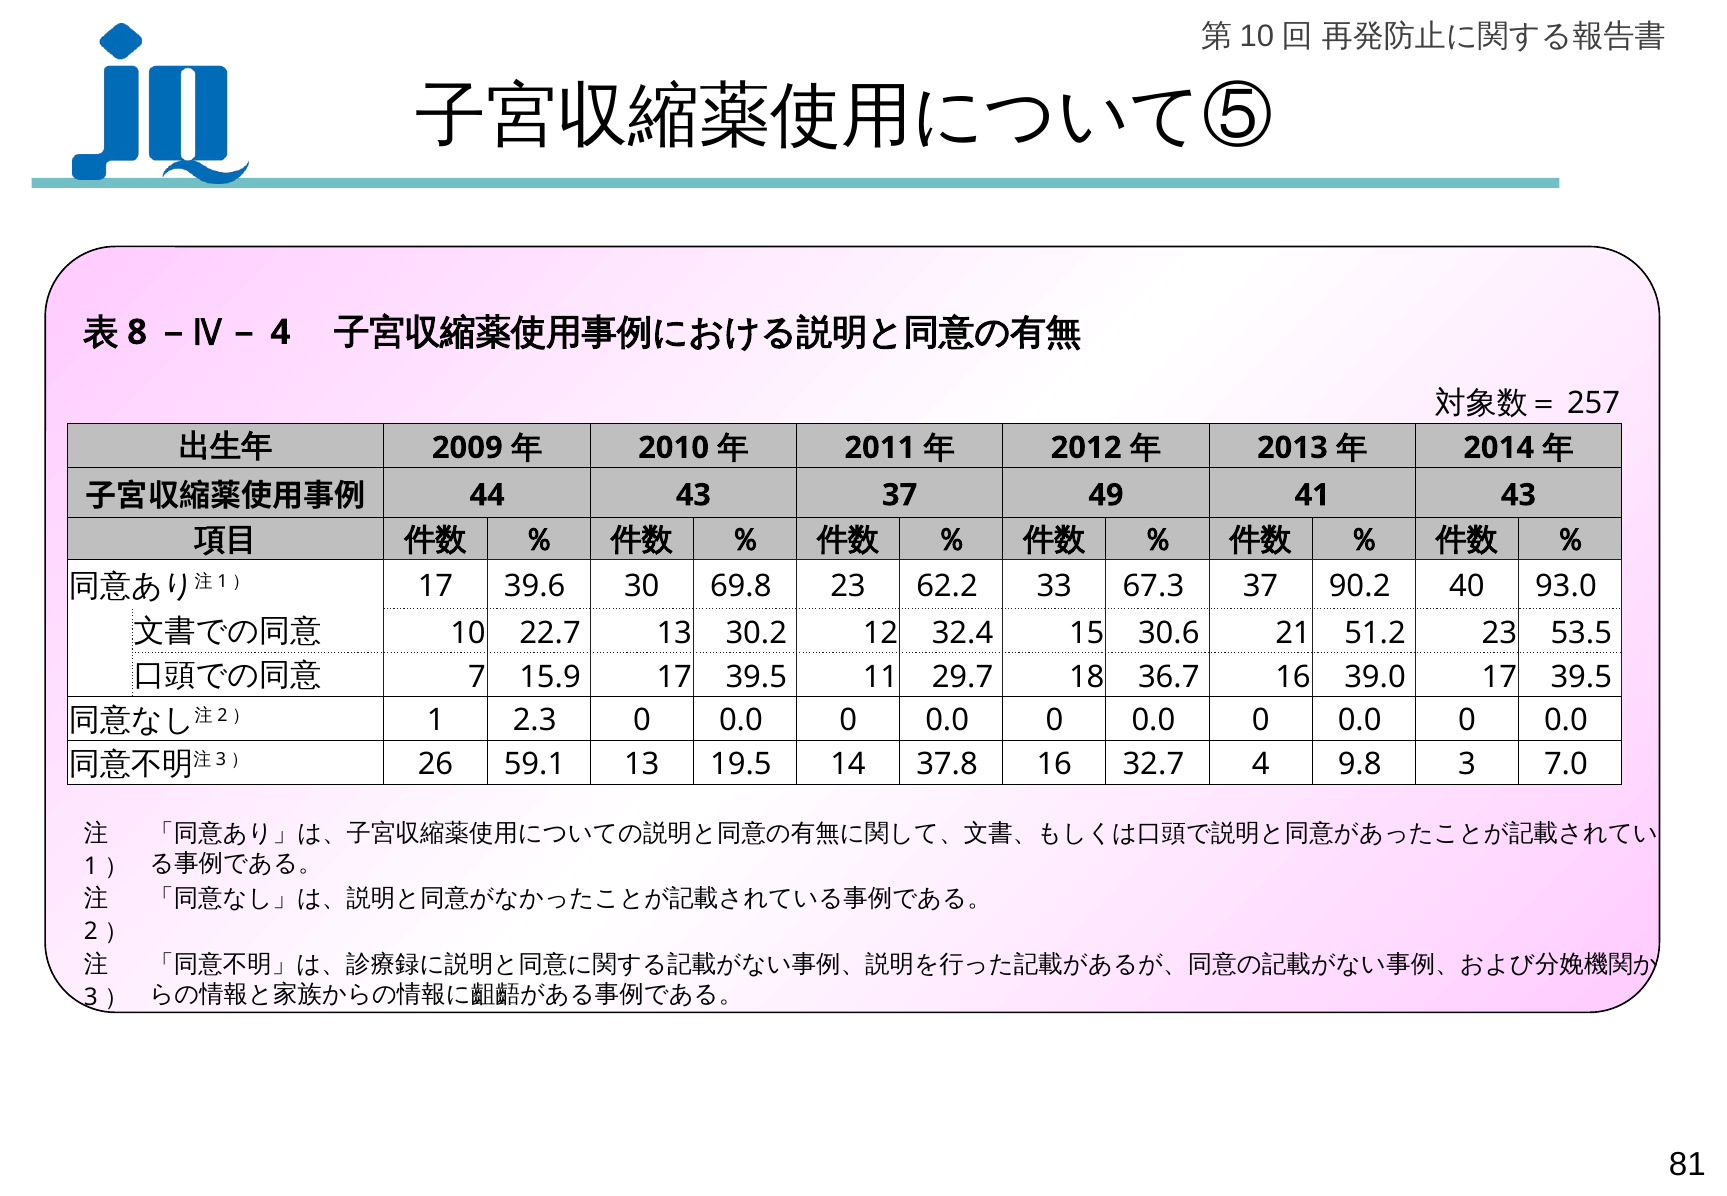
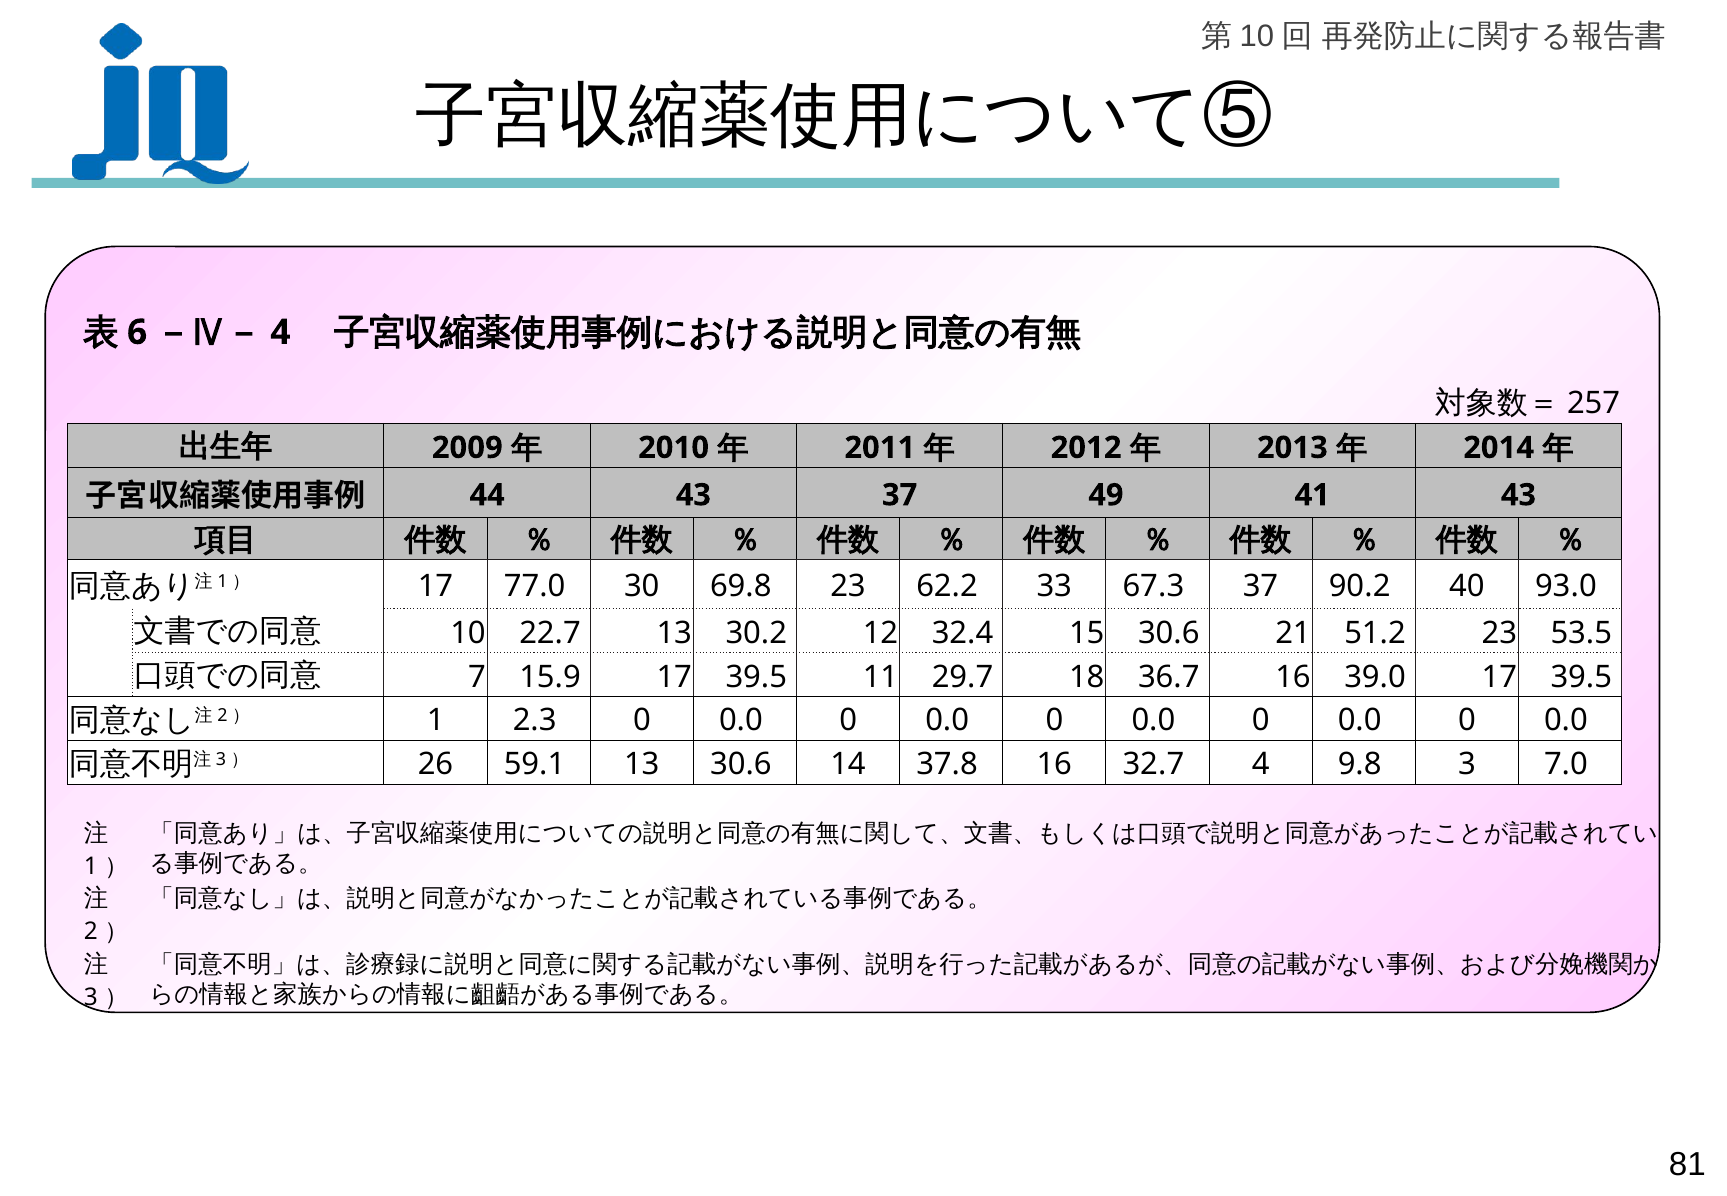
8: 8 -> 6
39.6: 39.6 -> 77.0
13 19.5: 19.5 -> 30.6
